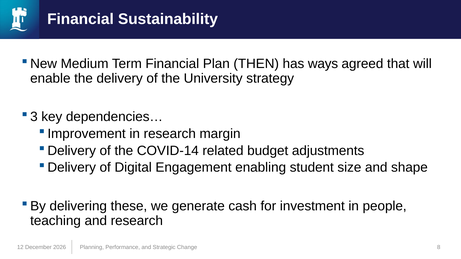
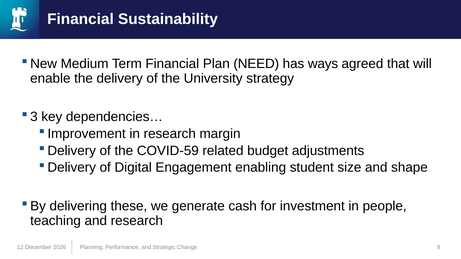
THEN: THEN -> NEED
COVID-14: COVID-14 -> COVID-59
